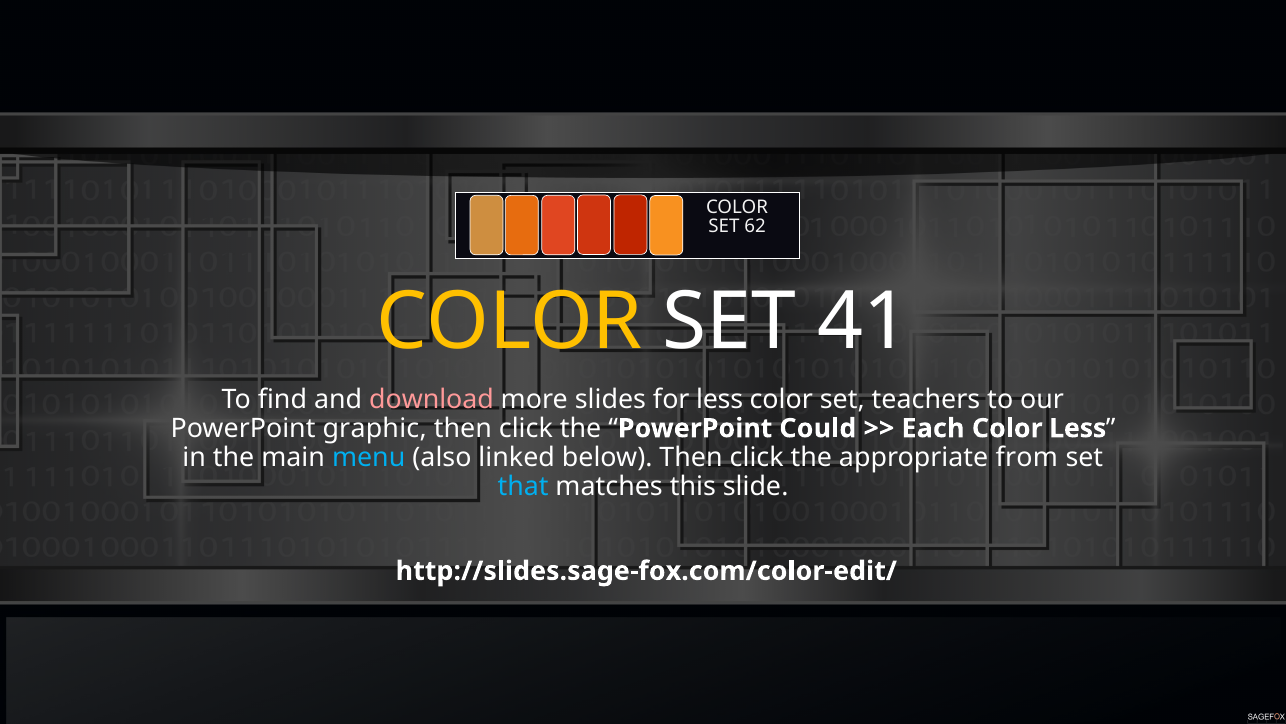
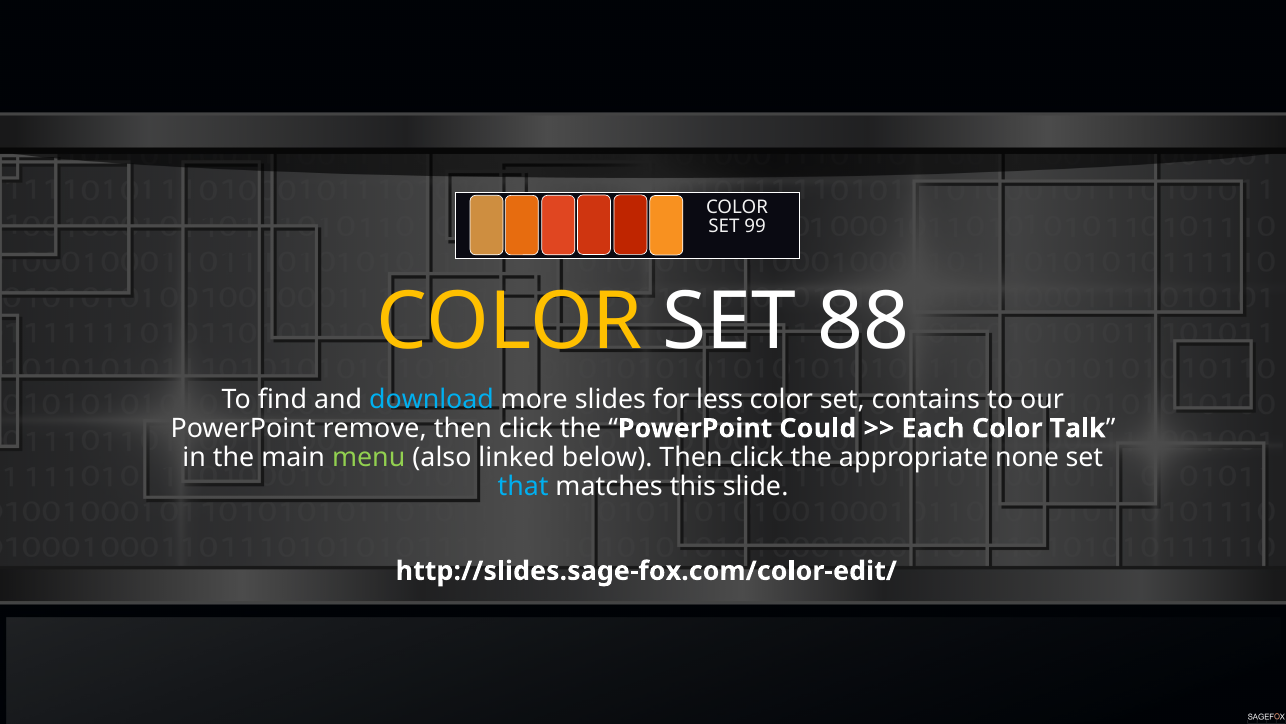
62: 62 -> 99
41: 41 -> 88
download colour: pink -> light blue
teachers: teachers -> contains
graphic: graphic -> remove
Color Less: Less -> Talk
menu colour: light blue -> light green
from: from -> none
